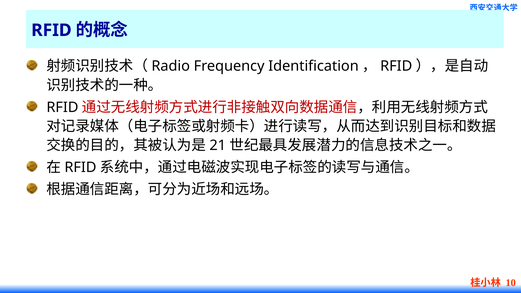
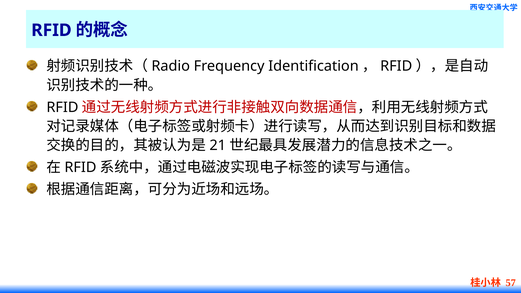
10: 10 -> 57
